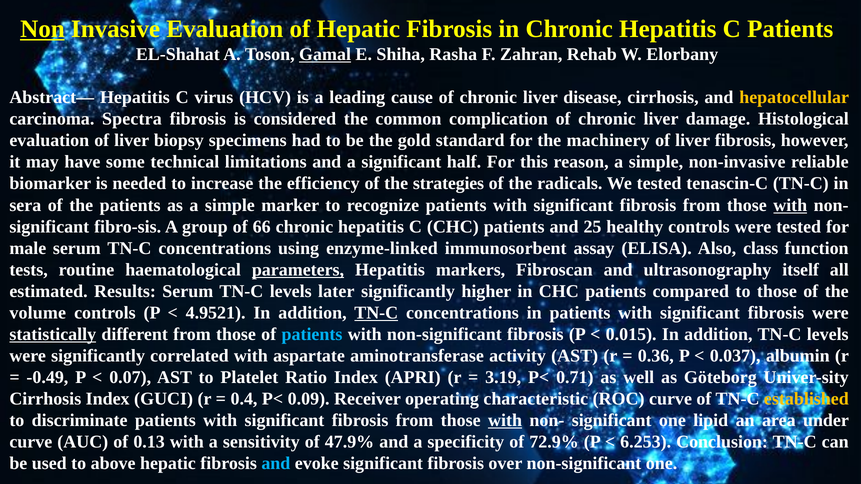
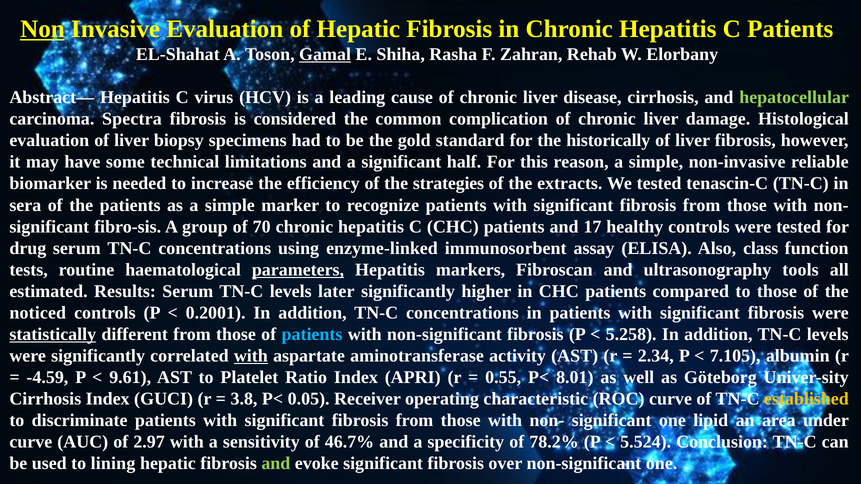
hepatocellular colour: yellow -> light green
machinery: machinery -> historically
radicals: radicals -> extracts
with at (790, 205) underline: present -> none
66: 66 -> 70
25: 25 -> 17
male: male -> drug
itself: itself -> tools
volume: volume -> noticed
4.9521: 4.9521 -> 0.2001
TN-C at (376, 313) underline: present -> none
0.015: 0.015 -> 5.258
with at (251, 356) underline: none -> present
0.36: 0.36 -> 2.34
0.037: 0.037 -> 7.105
-0.49: -0.49 -> -4.59
0.07: 0.07 -> 9.61
3.19: 3.19 -> 0.55
0.71: 0.71 -> 8.01
0.4: 0.4 -> 3.8
0.09: 0.09 -> 0.05
with at (505, 421) underline: present -> none
0.13: 0.13 -> 2.97
47.9%: 47.9% -> 46.7%
72.9%: 72.9% -> 78.2%
6.253: 6.253 -> 5.524
above: above -> lining
and at (276, 464) colour: light blue -> light green
